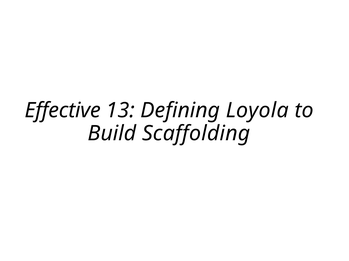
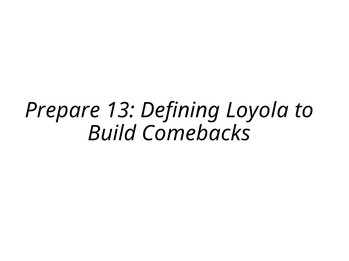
Effective: Effective -> Prepare
Scaffolding: Scaffolding -> Comebacks
